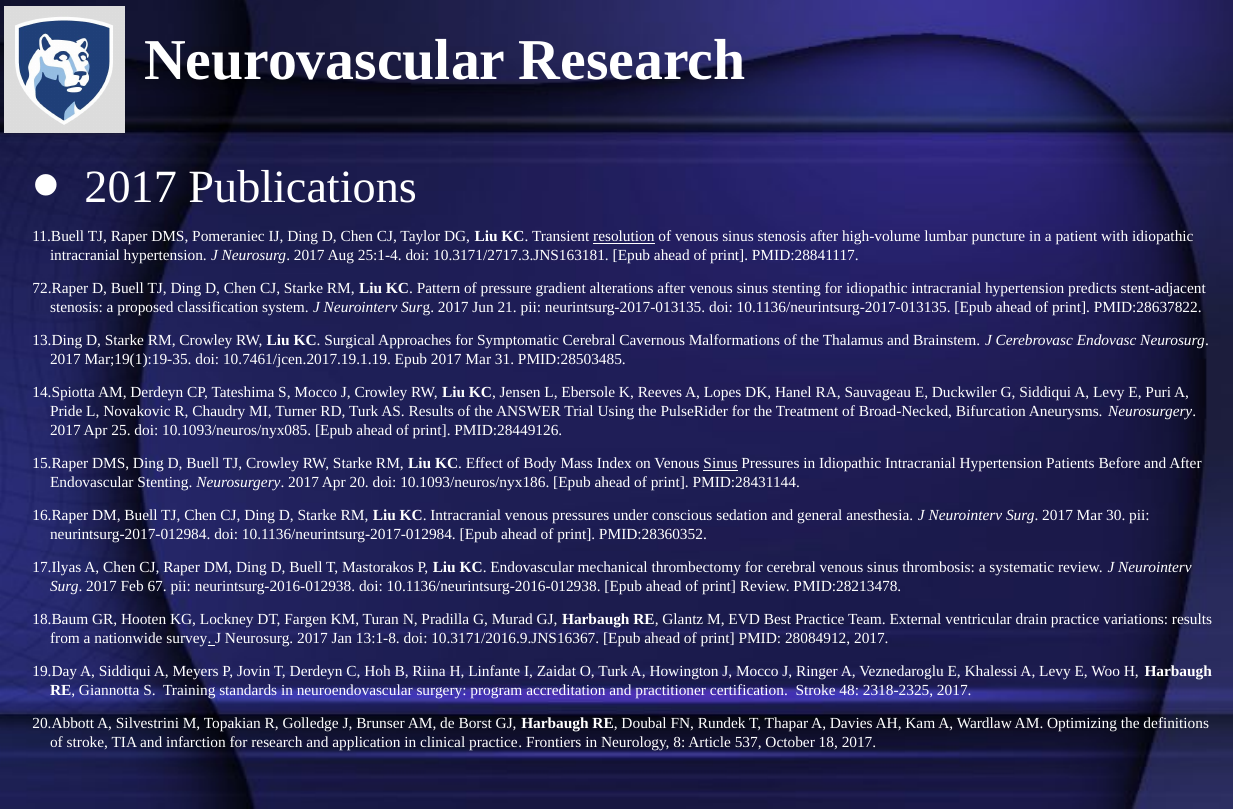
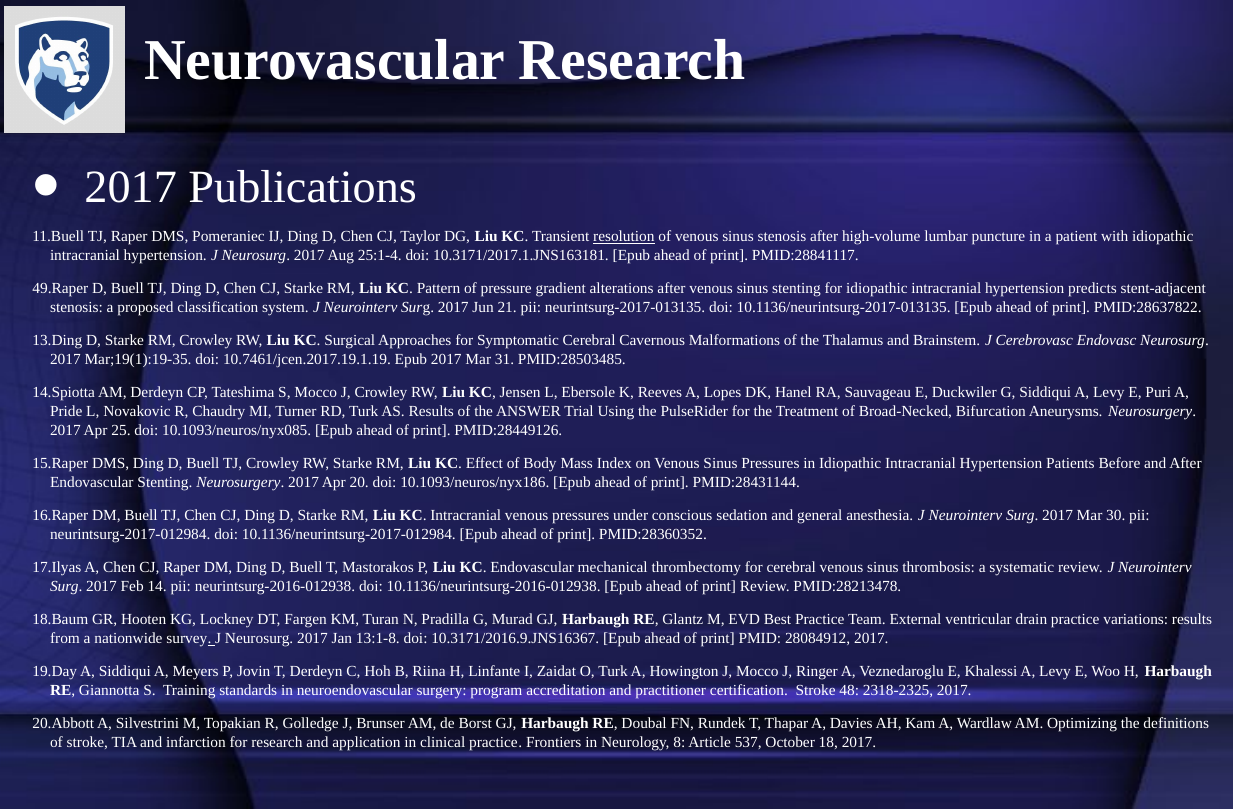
10.3171/2717.3.JNS163181: 10.3171/2717.3.JNS163181 -> 10.3171/2017.1.JNS163181
72.Raper: 72.Raper -> 49.Raper
Sinus at (721, 463) underline: present -> none
67: 67 -> 14
